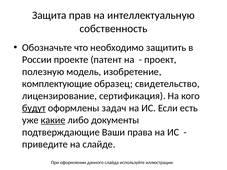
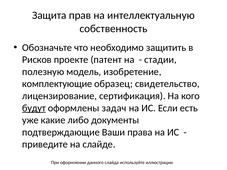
России: России -> Рисков
проект: проект -> стадии
какие underline: present -> none
